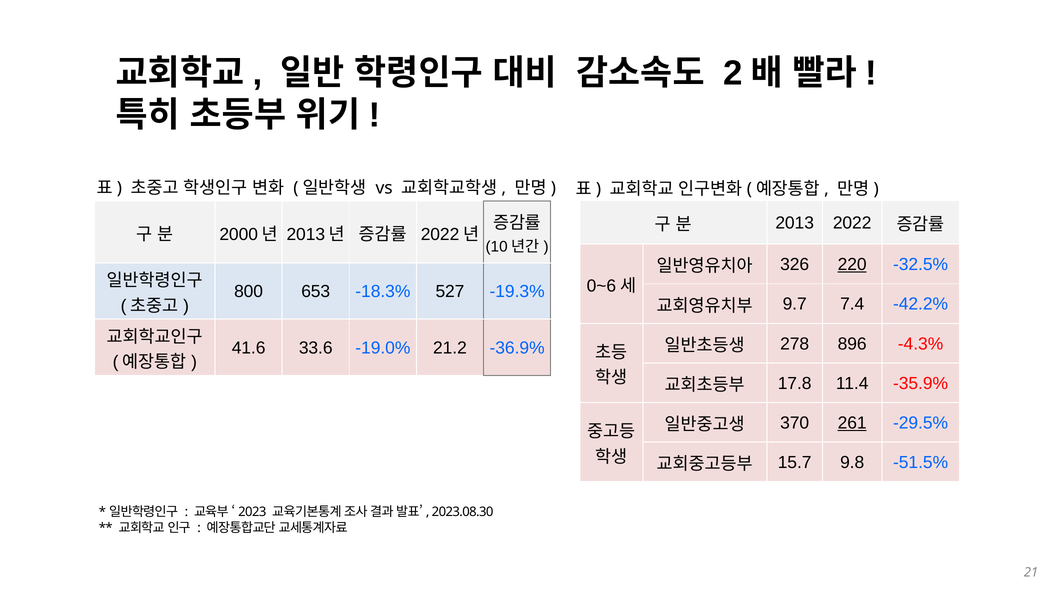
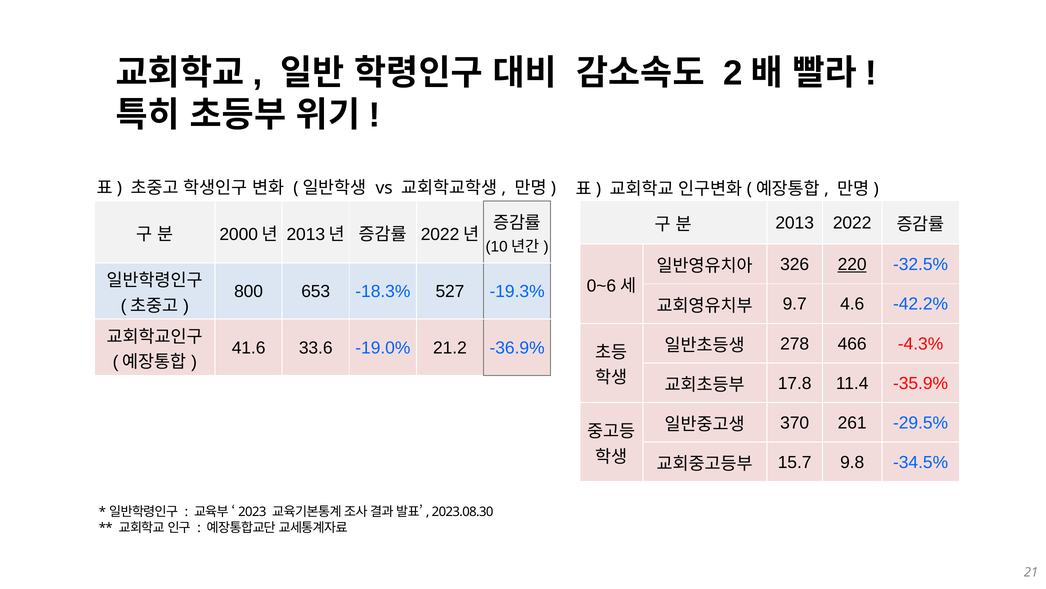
7.4: 7.4 -> 4.6
896: 896 -> 466
261 underline: present -> none
-51.5%: -51.5% -> -34.5%
